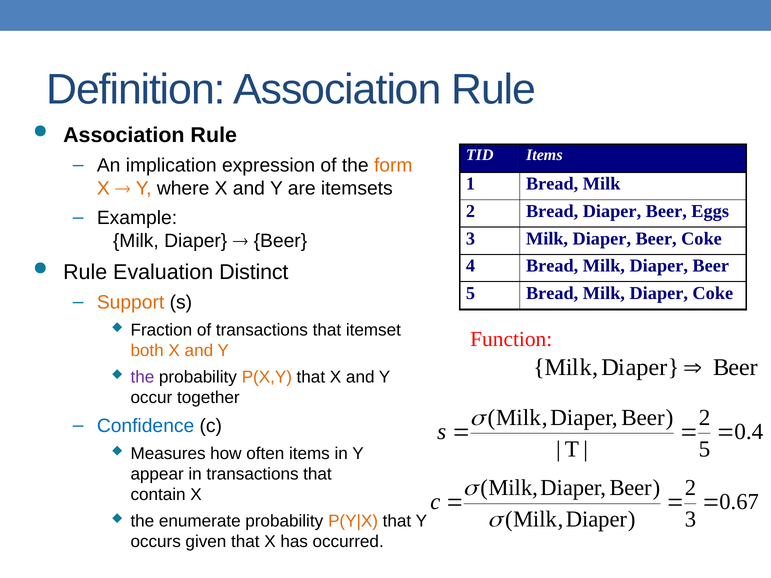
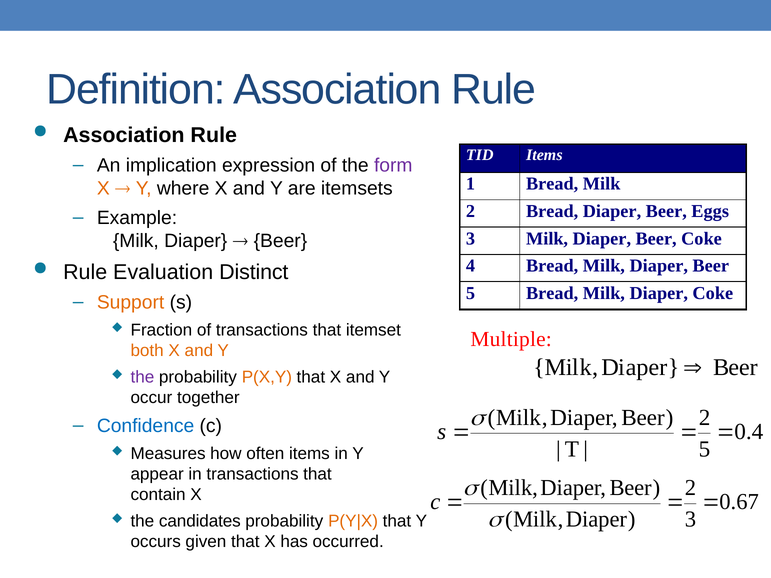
form colour: orange -> purple
Function: Function -> Multiple
enumerate: enumerate -> candidates
